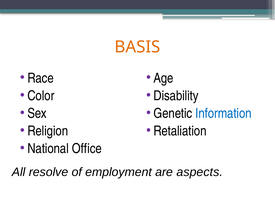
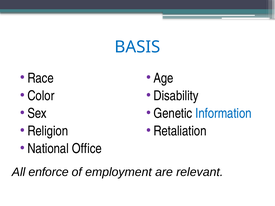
BASIS colour: orange -> blue
resolve: resolve -> enforce
aspects: aspects -> relevant
